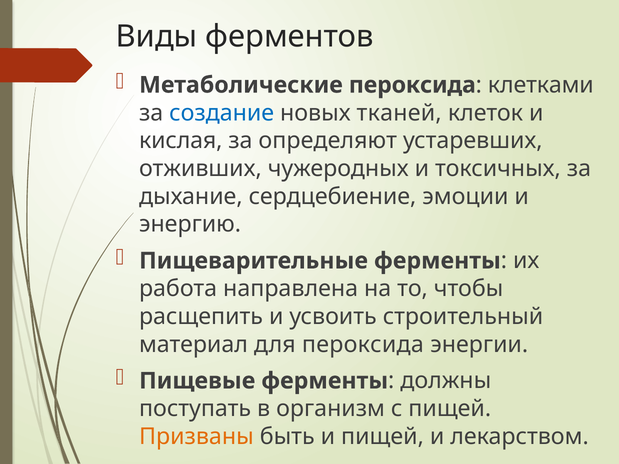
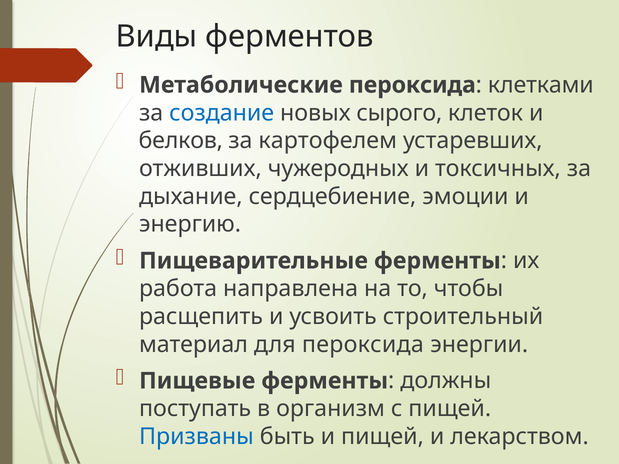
тканей: тканей -> сырого
кислая: кислая -> белков
определяют: определяют -> картофелем
Призваны colour: orange -> blue
